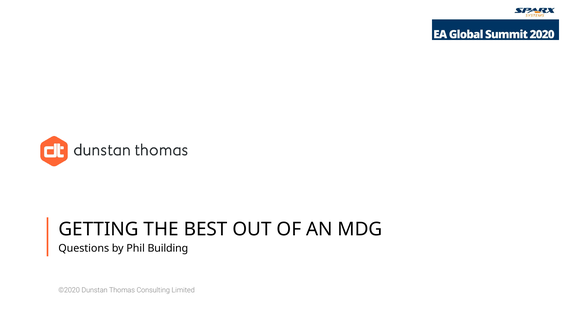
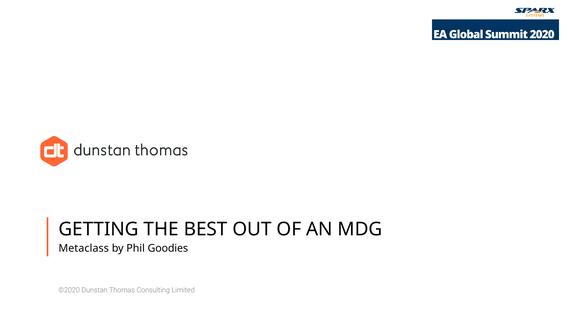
Questions: Questions -> Metaclass
Building: Building -> Goodies
